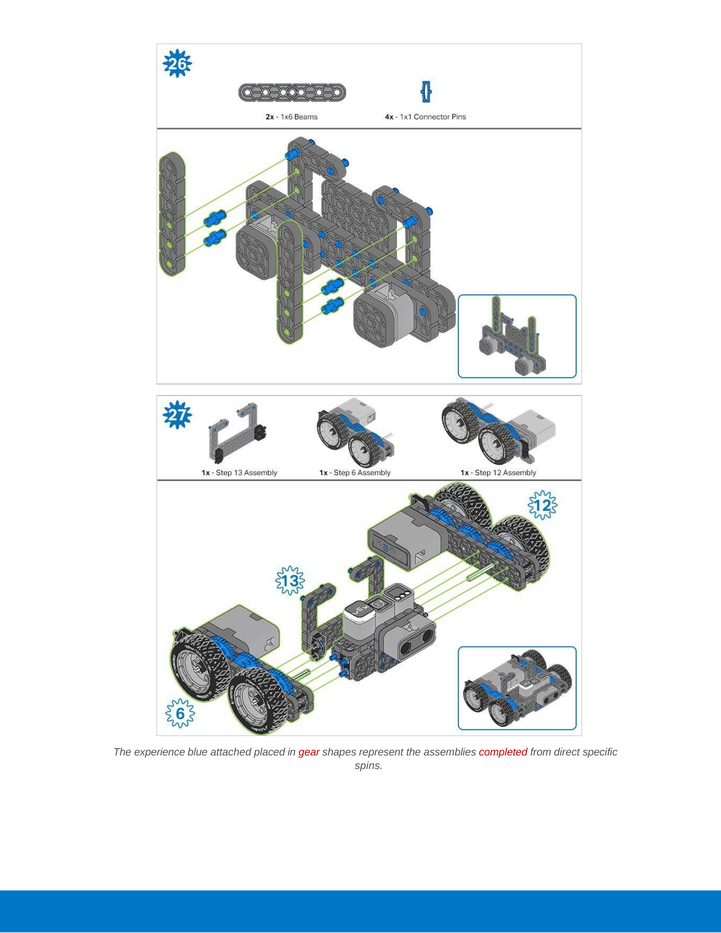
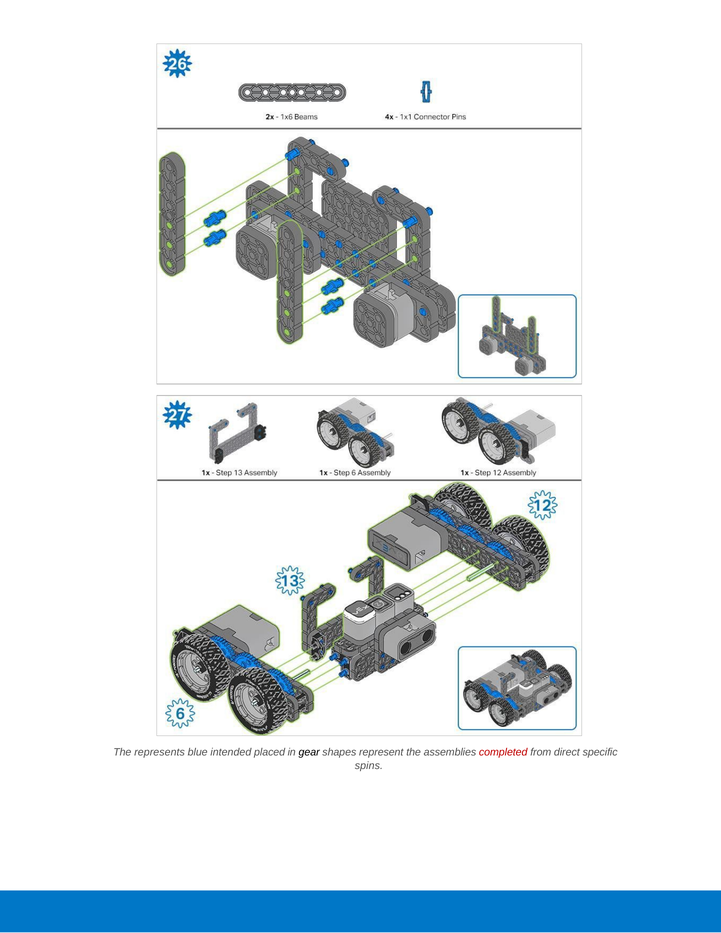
experience: experience -> represents
attached: attached -> intended
gear colour: red -> black
